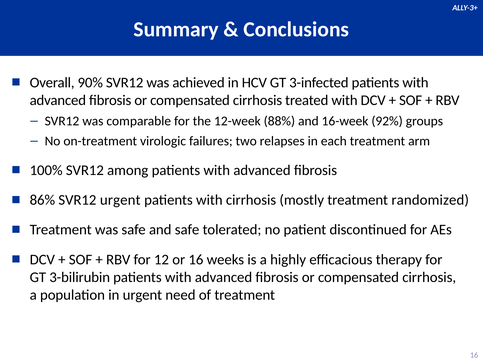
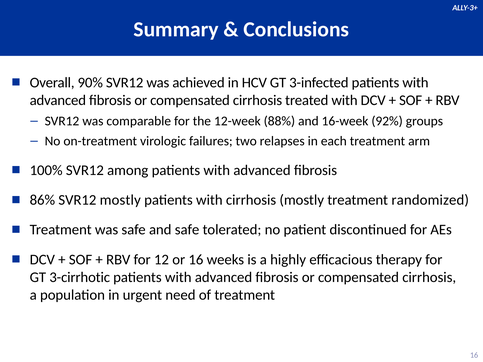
SVR12 urgent: urgent -> mostly
3-bilirubin: 3-bilirubin -> 3-cirrhotic
